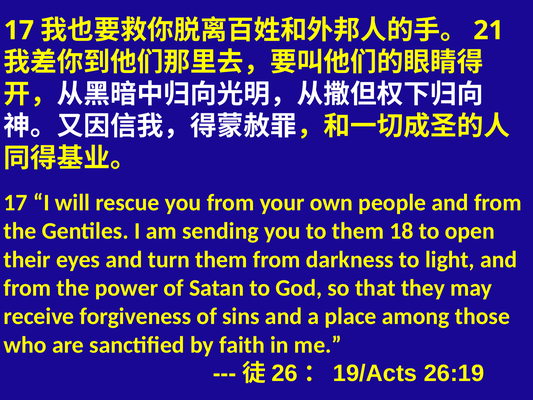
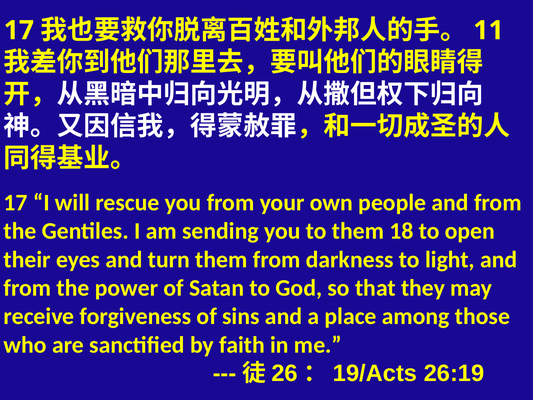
21: 21 -> 11
